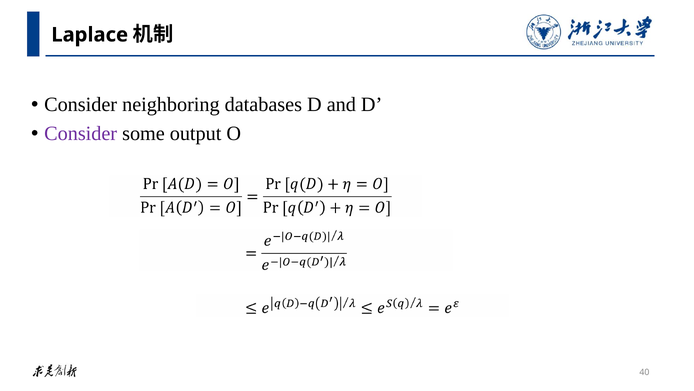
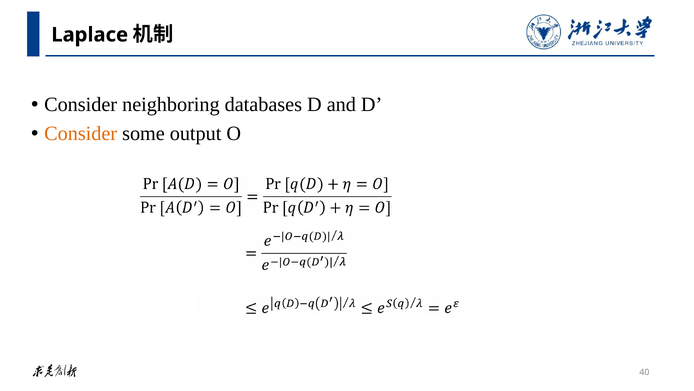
Consider at (81, 134) colour: purple -> orange
